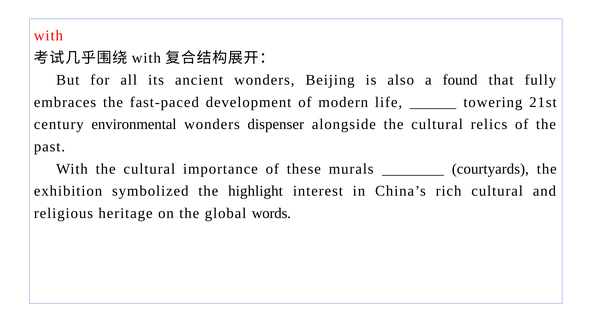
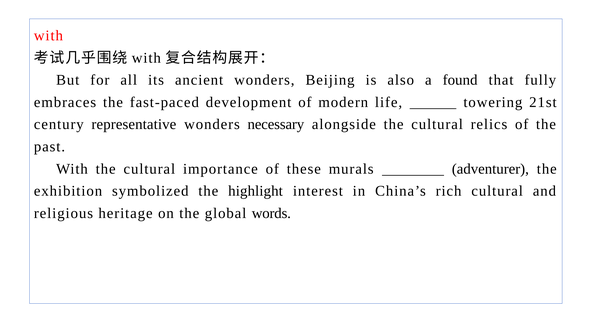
environmental: environmental -> representative
dispenser: dispenser -> necessary
courtyards: courtyards -> adventurer
